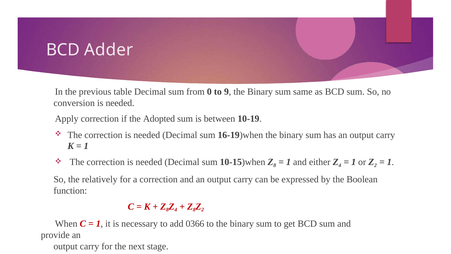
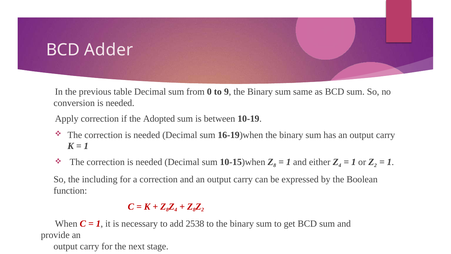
relatively: relatively -> including
0366: 0366 -> 2538
